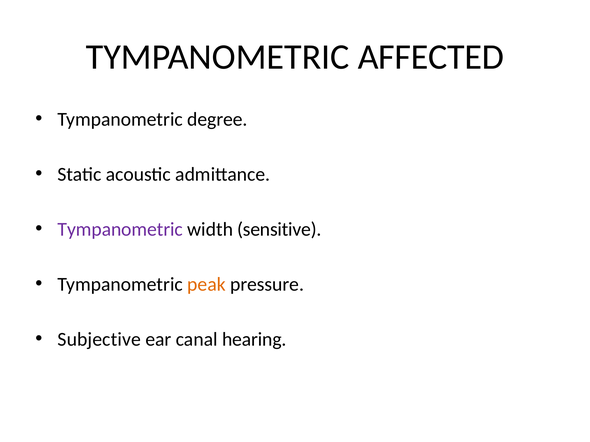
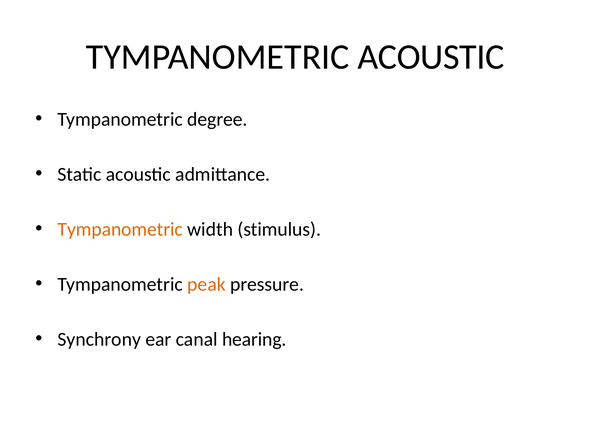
TYMPANOMETRIC AFFECTED: AFFECTED -> ACOUSTIC
Tympanometric at (120, 229) colour: purple -> orange
sensitive: sensitive -> stimulus
Subjective: Subjective -> Synchrony
